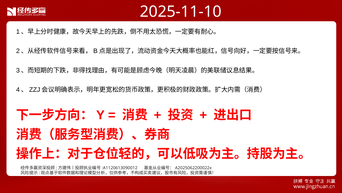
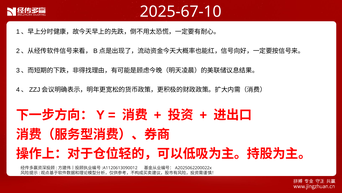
2025-11-10: 2025-11-10 -> 2025-67-10
